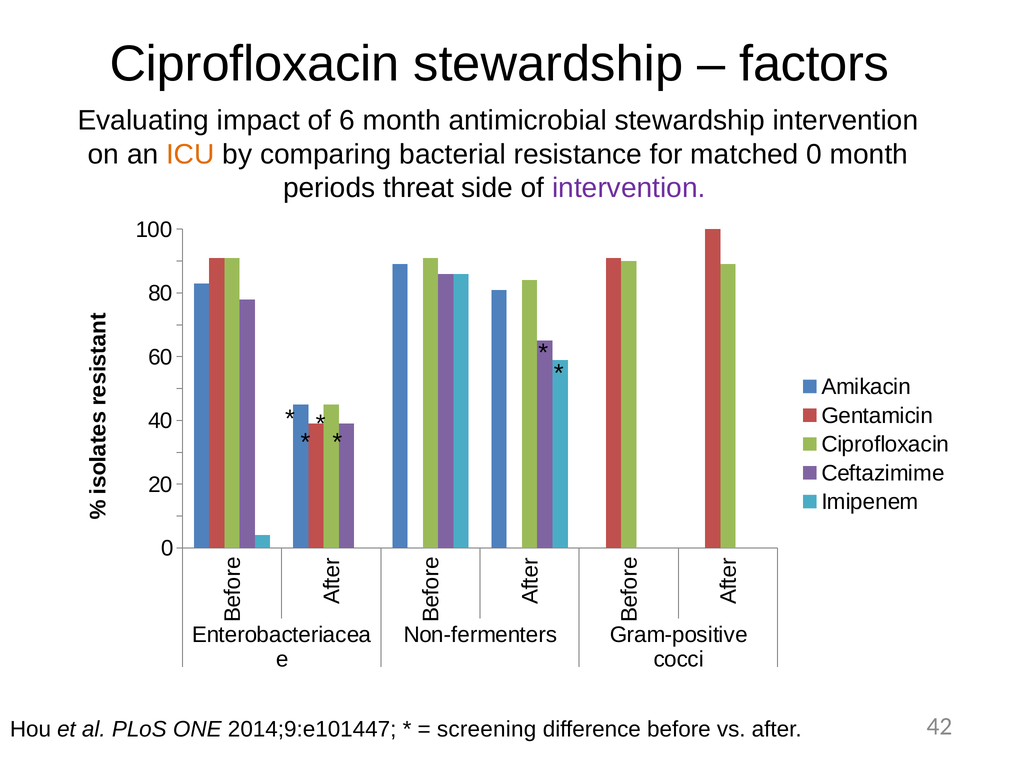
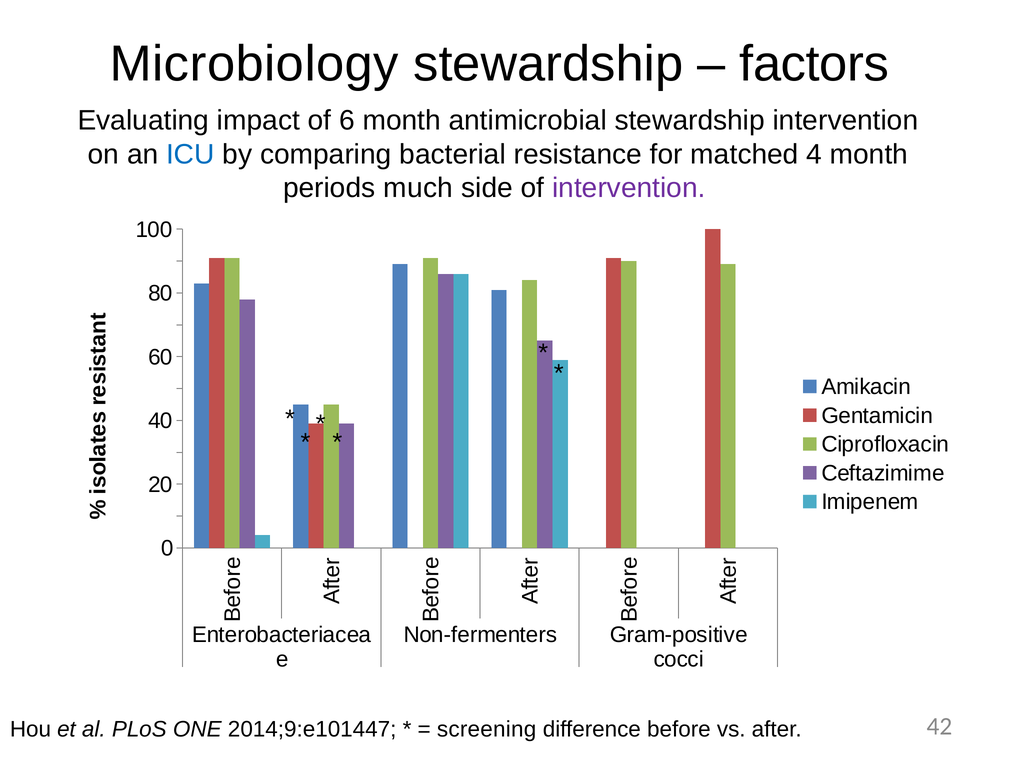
Ciprofloxacin at (255, 64): Ciprofloxacin -> Microbiology
ICU colour: orange -> blue
matched 0: 0 -> 4
threat: threat -> much
